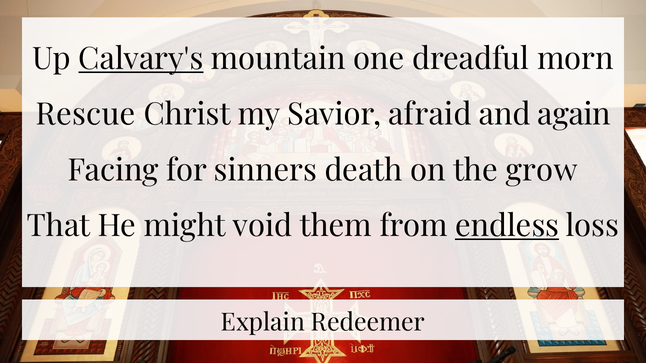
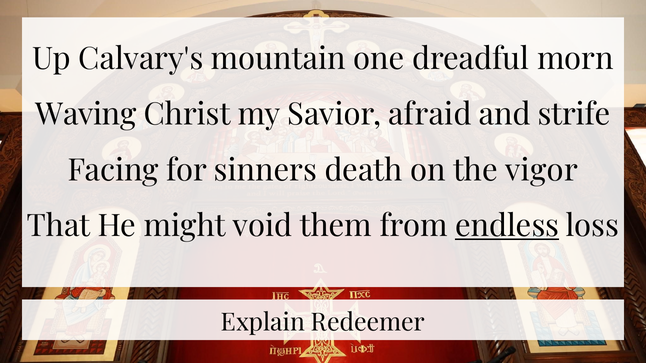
Calvary's underline: present -> none
Rescue: Rescue -> Waving
again: again -> strife
grow: grow -> vigor
